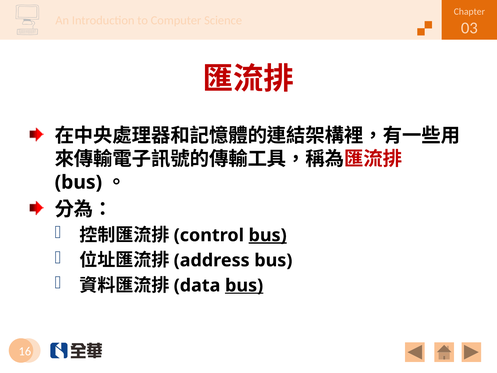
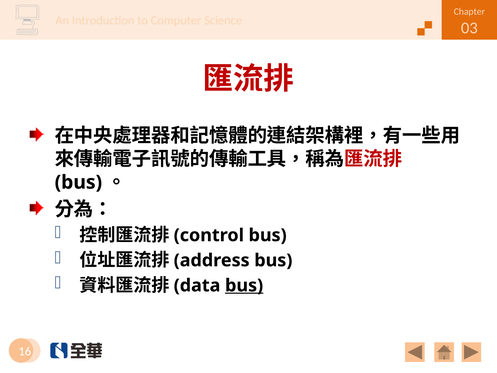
bus at (268, 235) underline: present -> none
